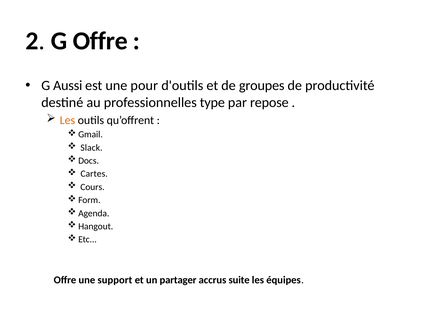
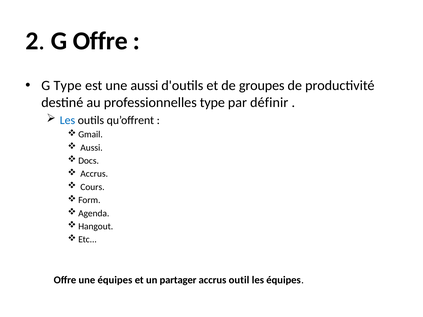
G Aussi: Aussi -> Type
une pour: pour -> aussi
repose: repose -> définir
Les at (67, 120) colour: orange -> blue
Slack at (91, 148): Slack -> Aussi
Cartes at (94, 174): Cartes -> Accrus
une support: support -> équipes
suite: suite -> outil
